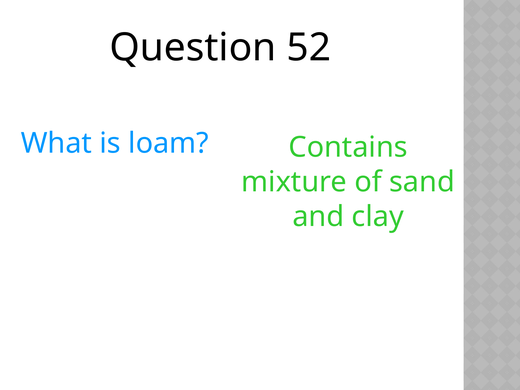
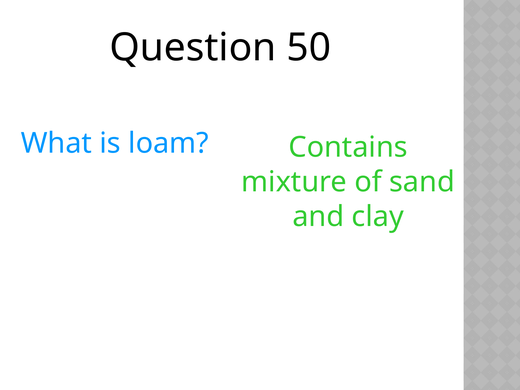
52: 52 -> 50
